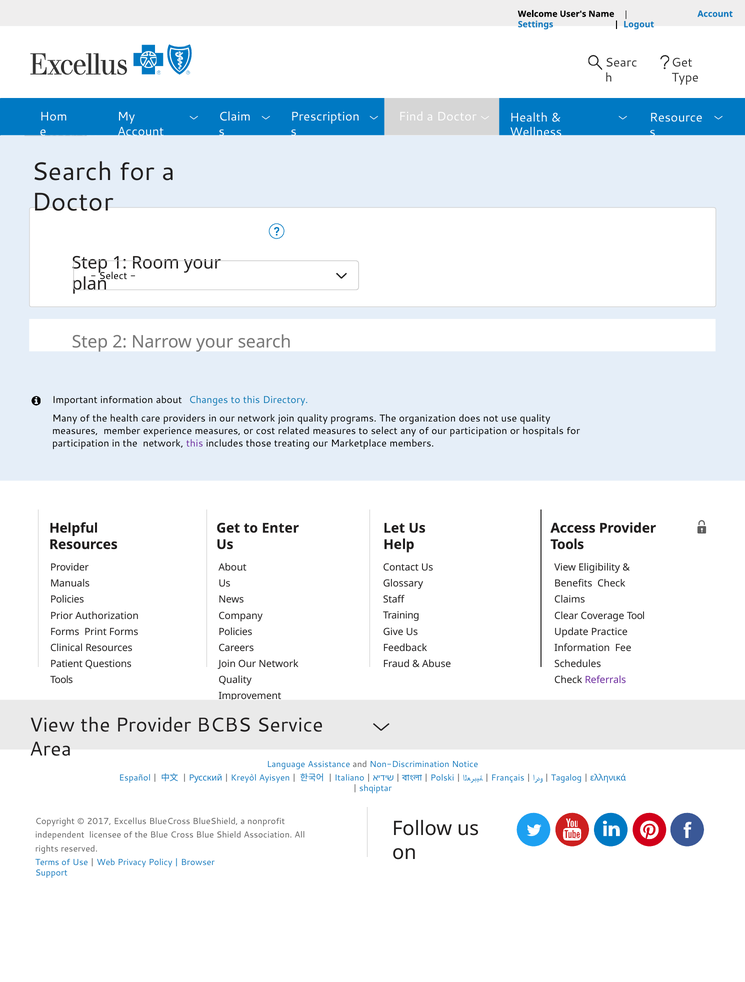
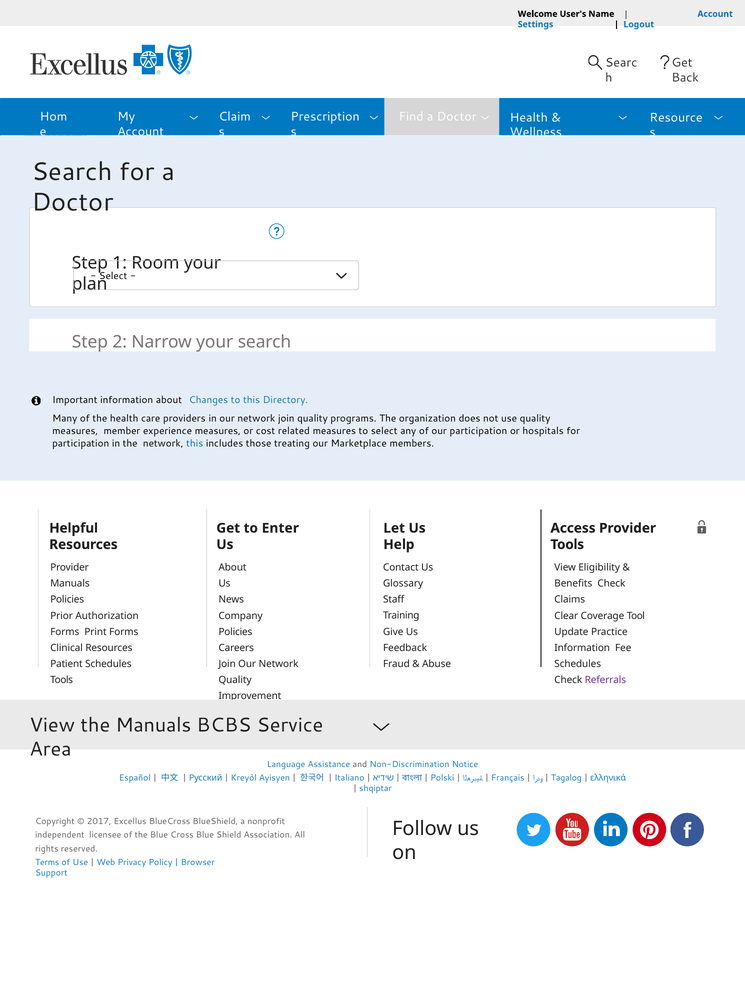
Type: Type -> Back
this at (195, 444) colour: purple -> blue
Patient Questions: Questions -> Schedules
the Provider: Provider -> Manuals
